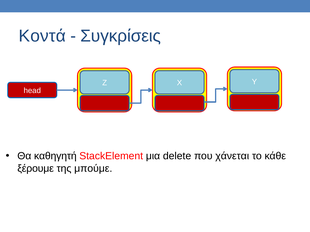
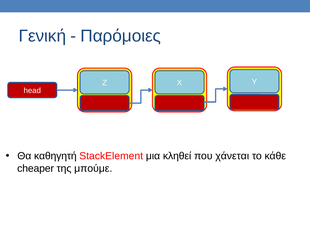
Κοντά: Κοντά -> Γενική
Συγκρίσεις: Συγκρίσεις -> Παρόμοιες
delete: delete -> κληθεί
ξέρουμε: ξέρουμε -> cheaper
